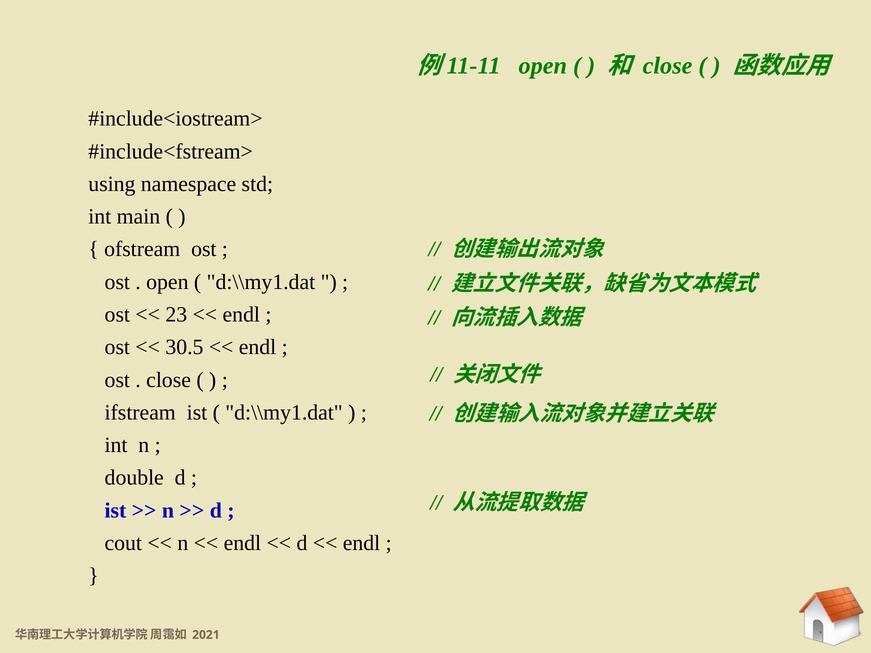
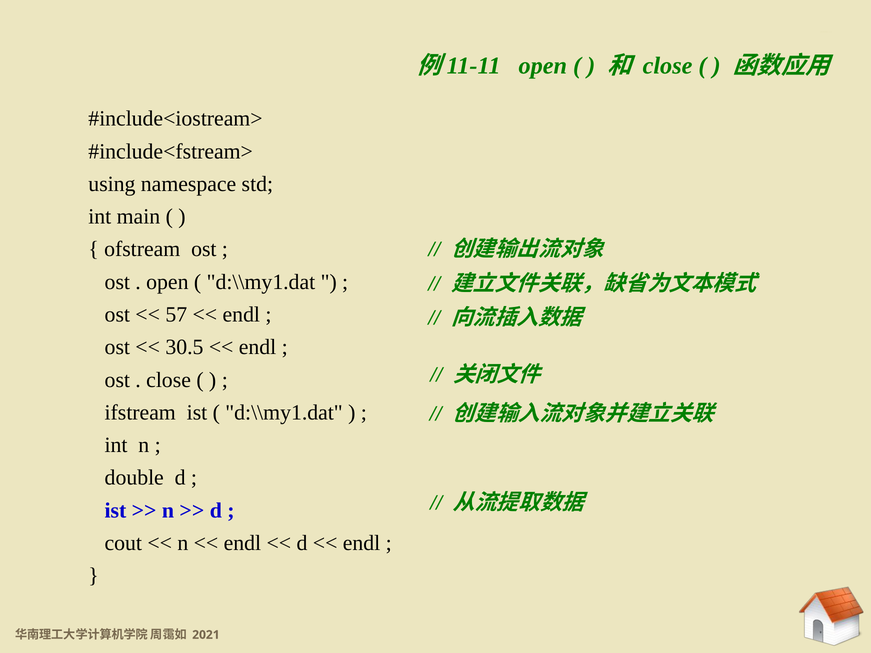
23: 23 -> 57
